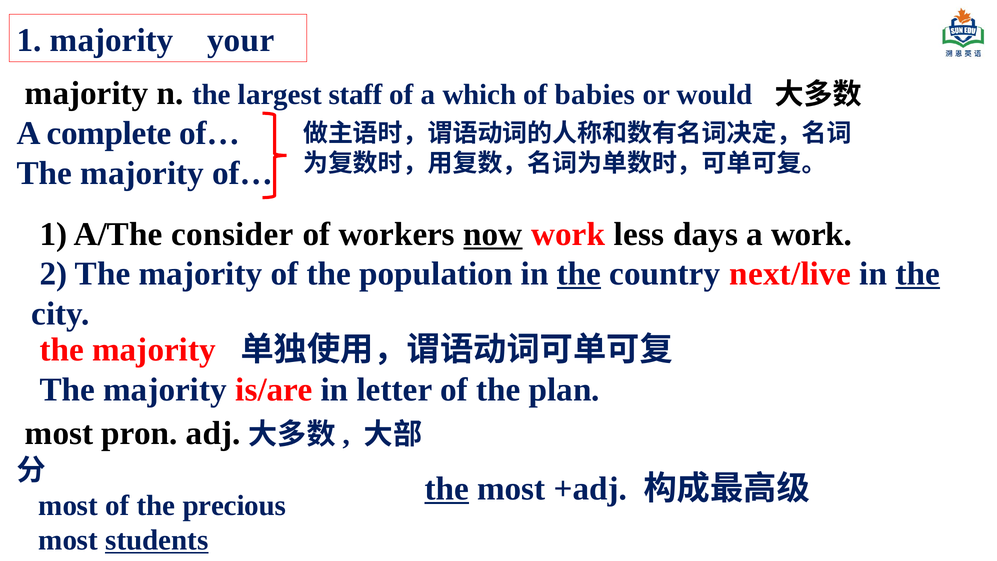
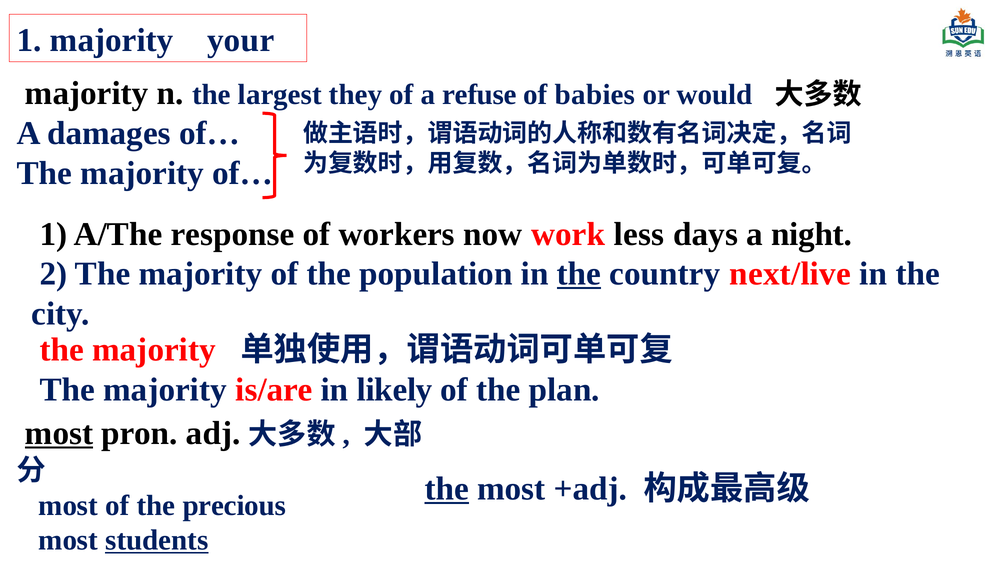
staff: staff -> they
which: which -> refuse
complete: complete -> damages
consider: consider -> response
now underline: present -> none
a work: work -> night
the at (918, 274) underline: present -> none
letter: letter -> likely
most at (59, 433) underline: none -> present
